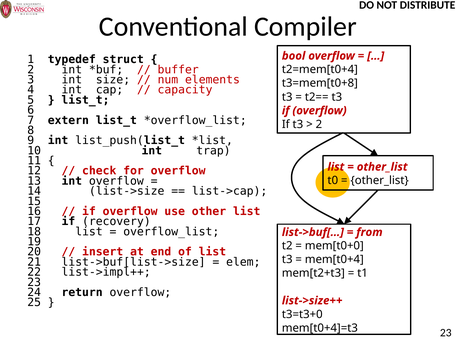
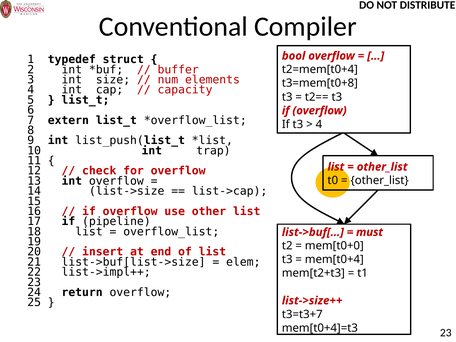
2 at (319, 124): 2 -> 4
recovery: recovery -> pipeline
from: from -> must
t3=t3+0: t3=t3+0 -> t3=t3+7
